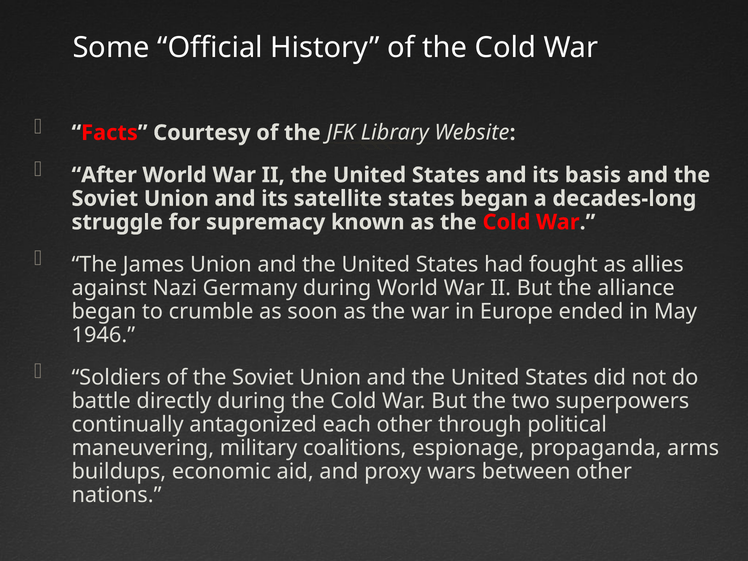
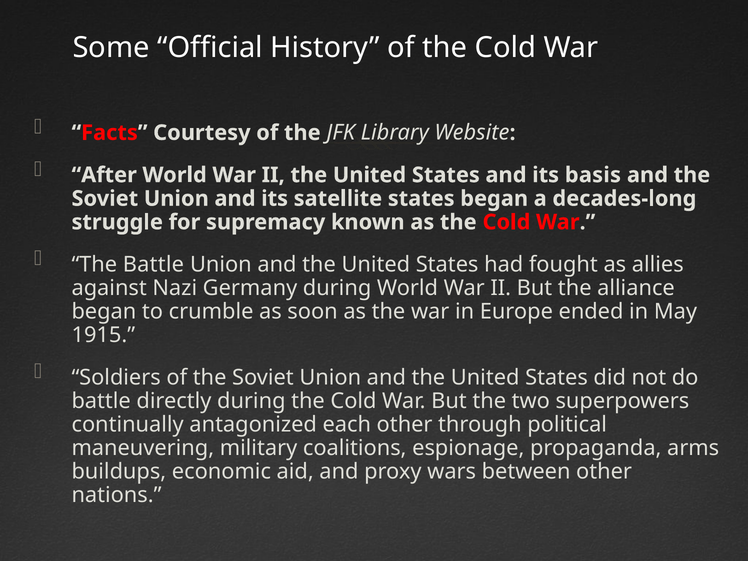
The James: James -> Battle
1946: 1946 -> 1915
